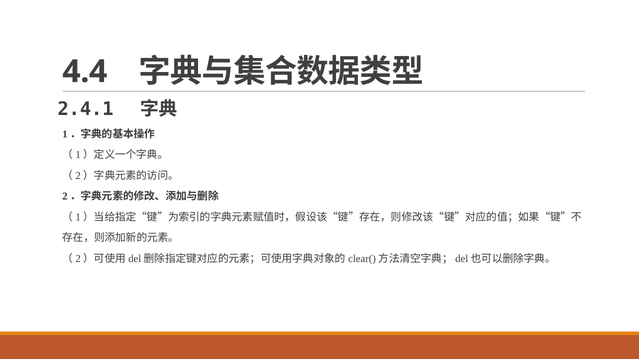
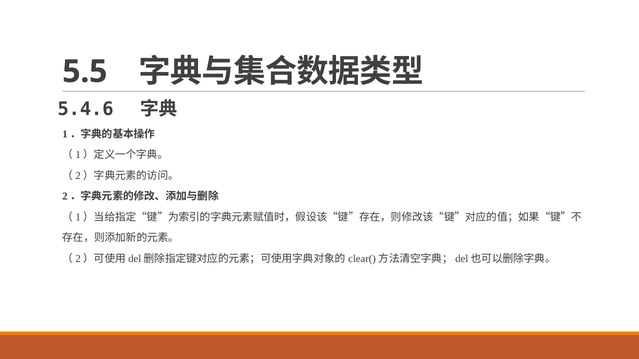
4.4: 4.4 -> 5.5
2.4.1: 2.4.1 -> 5.4.6
